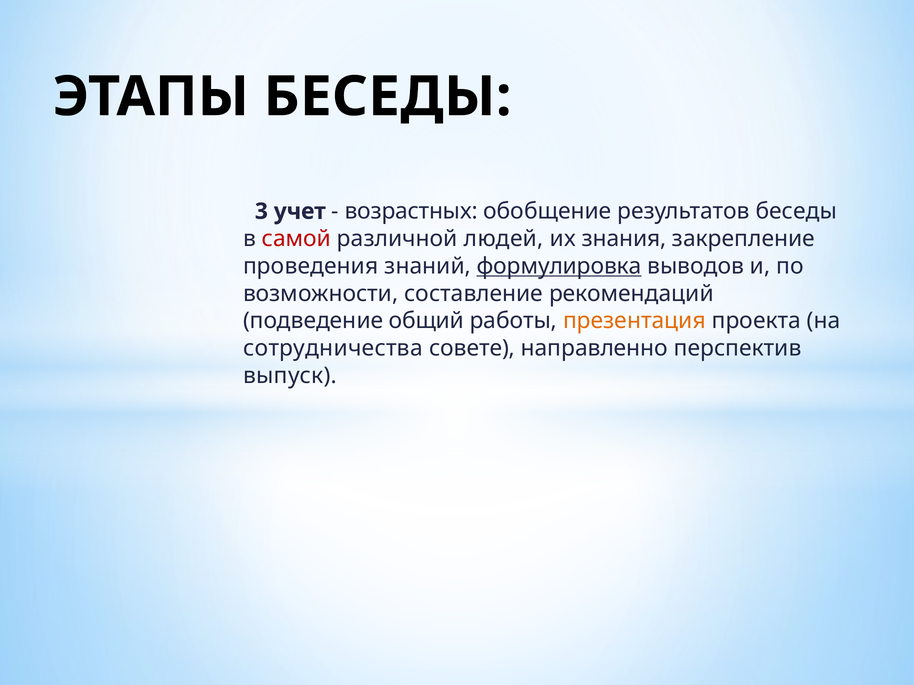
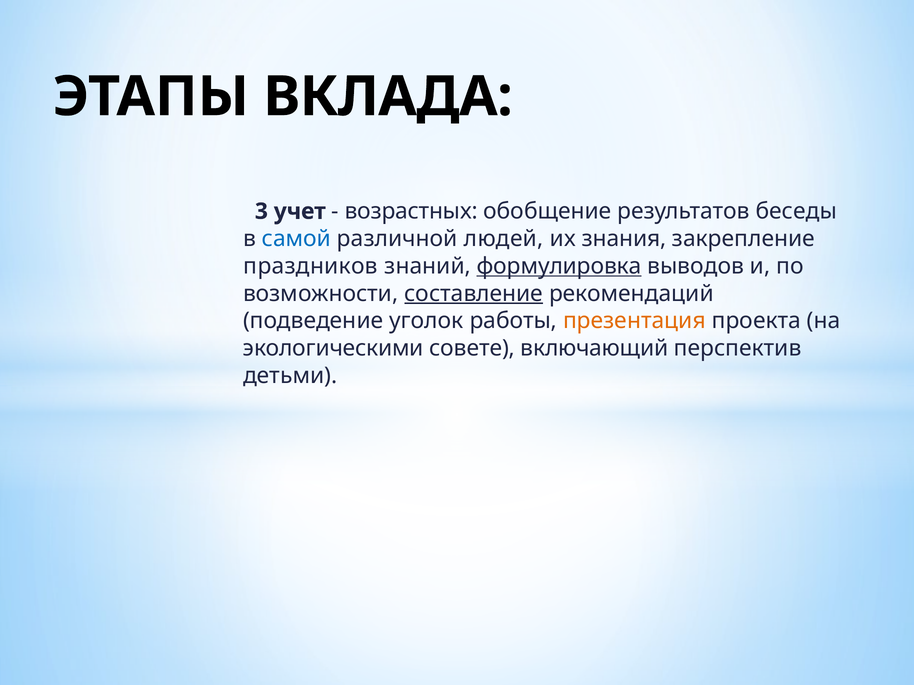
ЭТАПЫ БЕСЕДЫ: БЕСЕДЫ -> ВКЛАДА
самой colour: red -> blue
проведения: проведения -> праздников
составление underline: none -> present
общий: общий -> уголок
сотрудничества: сотрудничества -> экологическими
направленно: направленно -> включающий
выпуск: выпуск -> детьми
